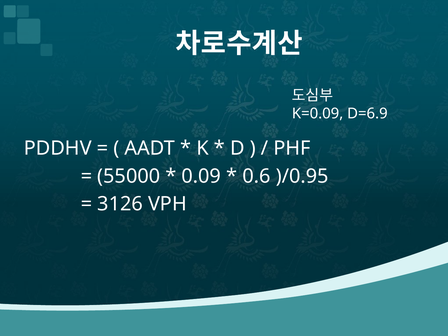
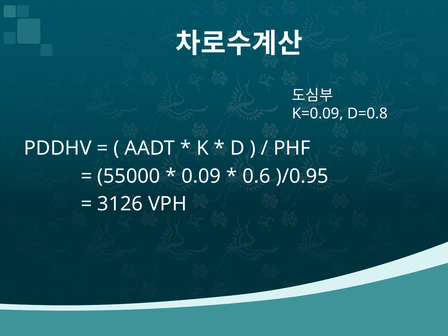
D=6.9: D=6.9 -> D=0.8
